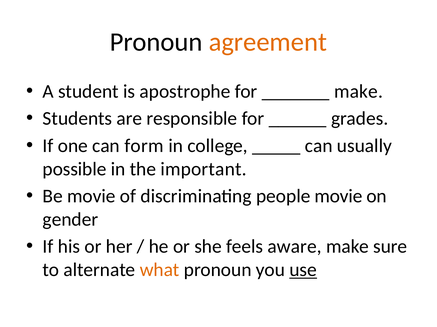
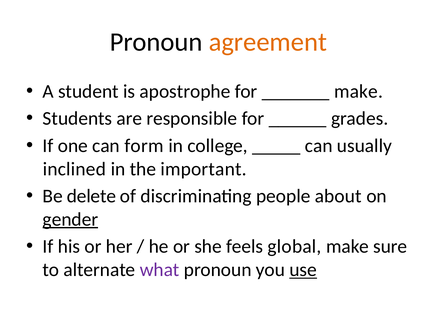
possible: possible -> inclined
Be movie: movie -> delete
people movie: movie -> about
gender underline: none -> present
aware: aware -> global
what colour: orange -> purple
